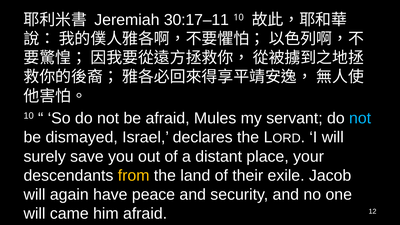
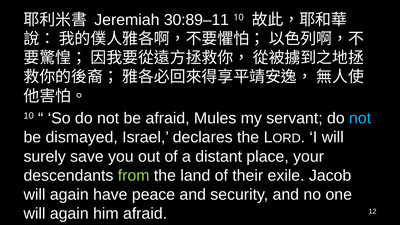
30:17–11: 30:17–11 -> 30:89–11
from colour: yellow -> light green
came at (69, 214): came -> again
